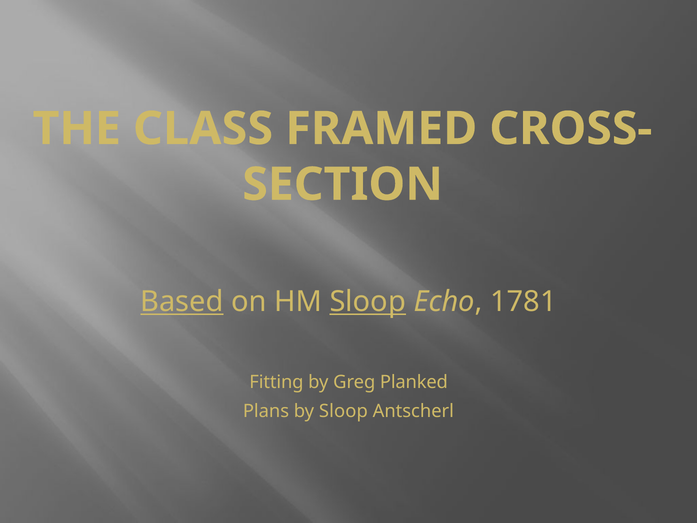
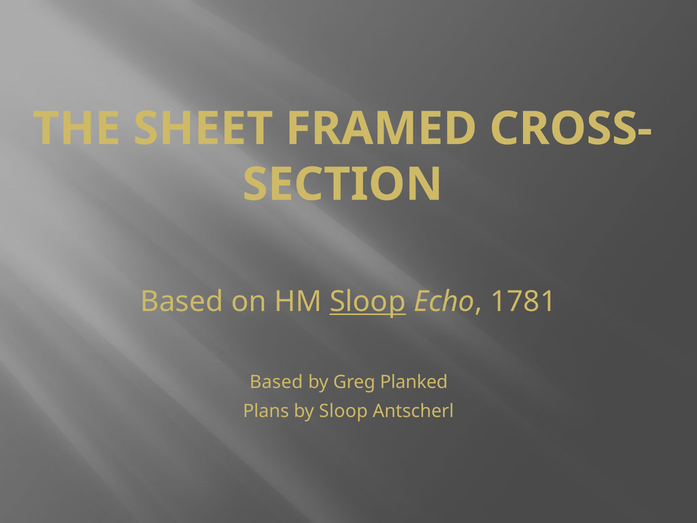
CLASS: CLASS -> SHEET
Based at (182, 302) underline: present -> none
Fitting at (276, 382): Fitting -> Based
